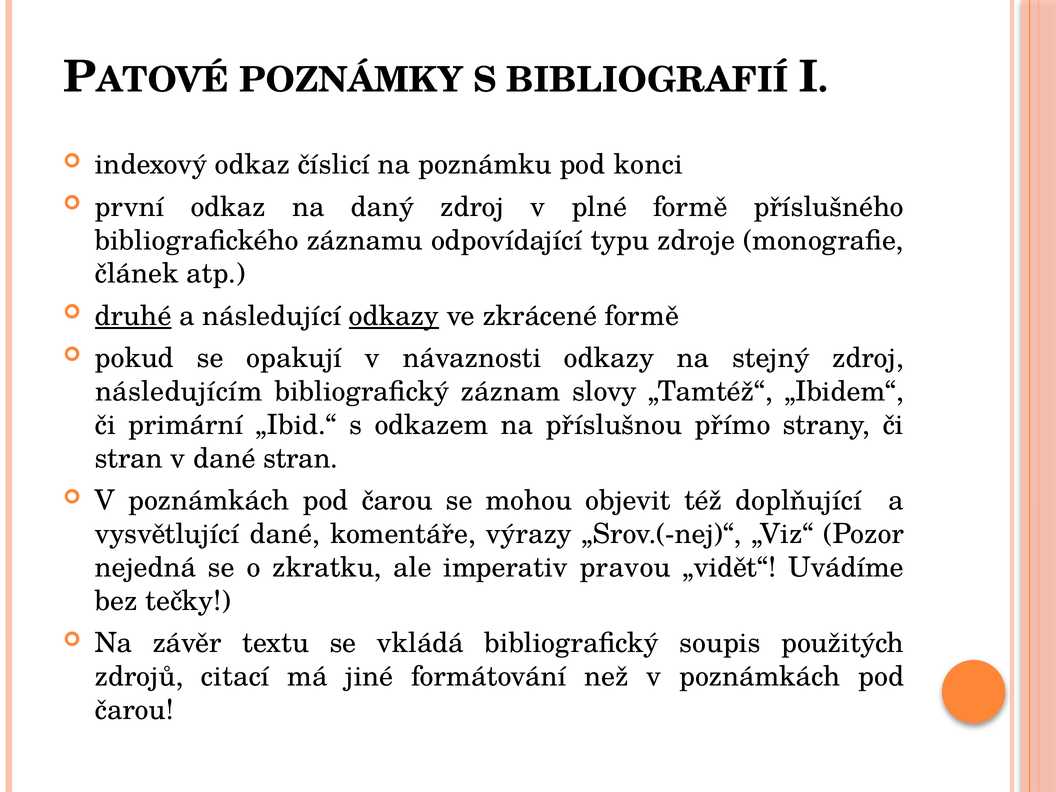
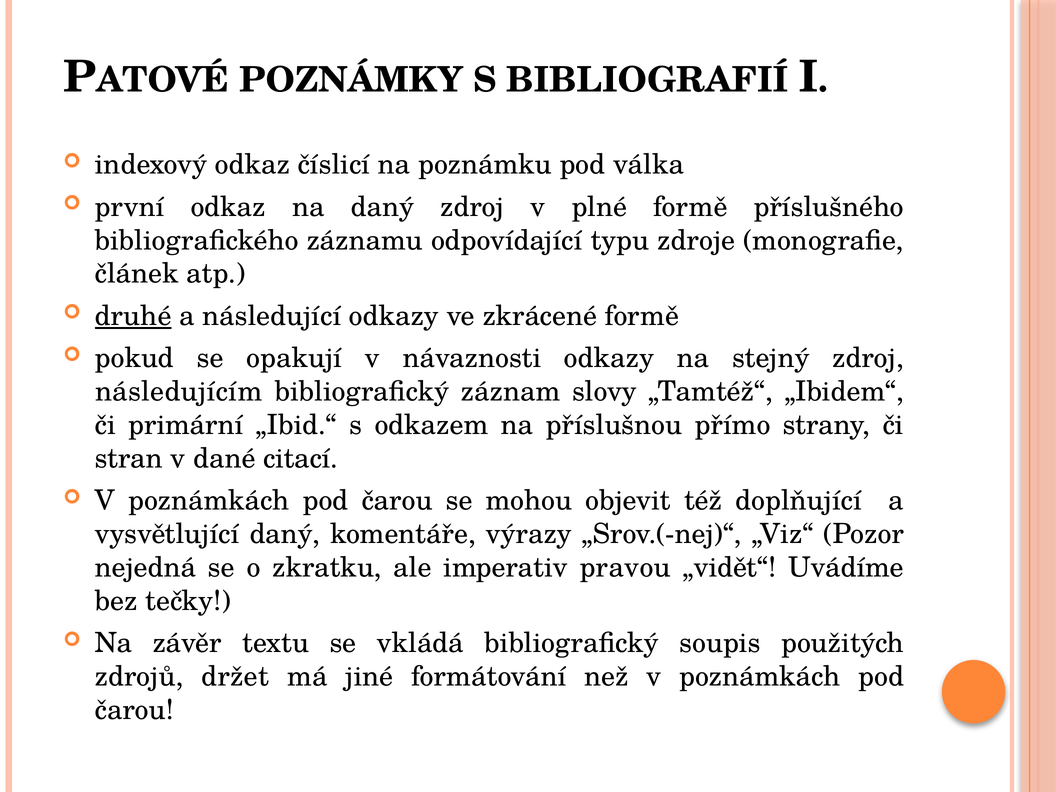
konci: konci -> válka
odkazy at (394, 316) underline: present -> none
dané stran: stran -> citací
vysvětlující dané: dané -> daný
citací: citací -> držet
